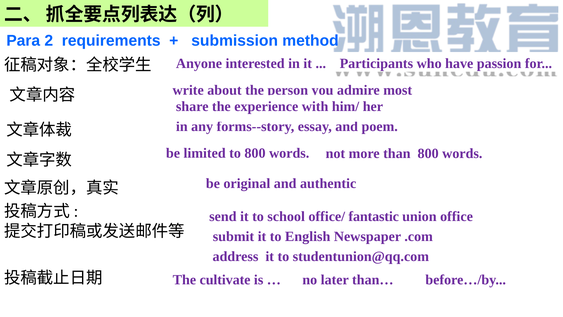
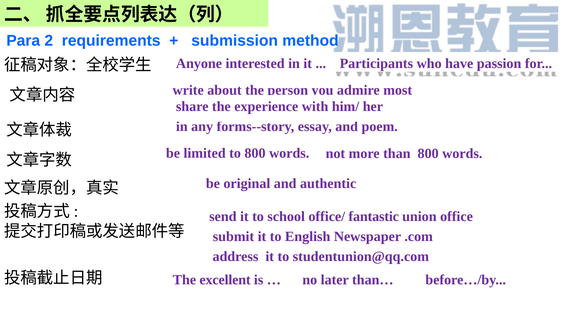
cultivate: cultivate -> excellent
